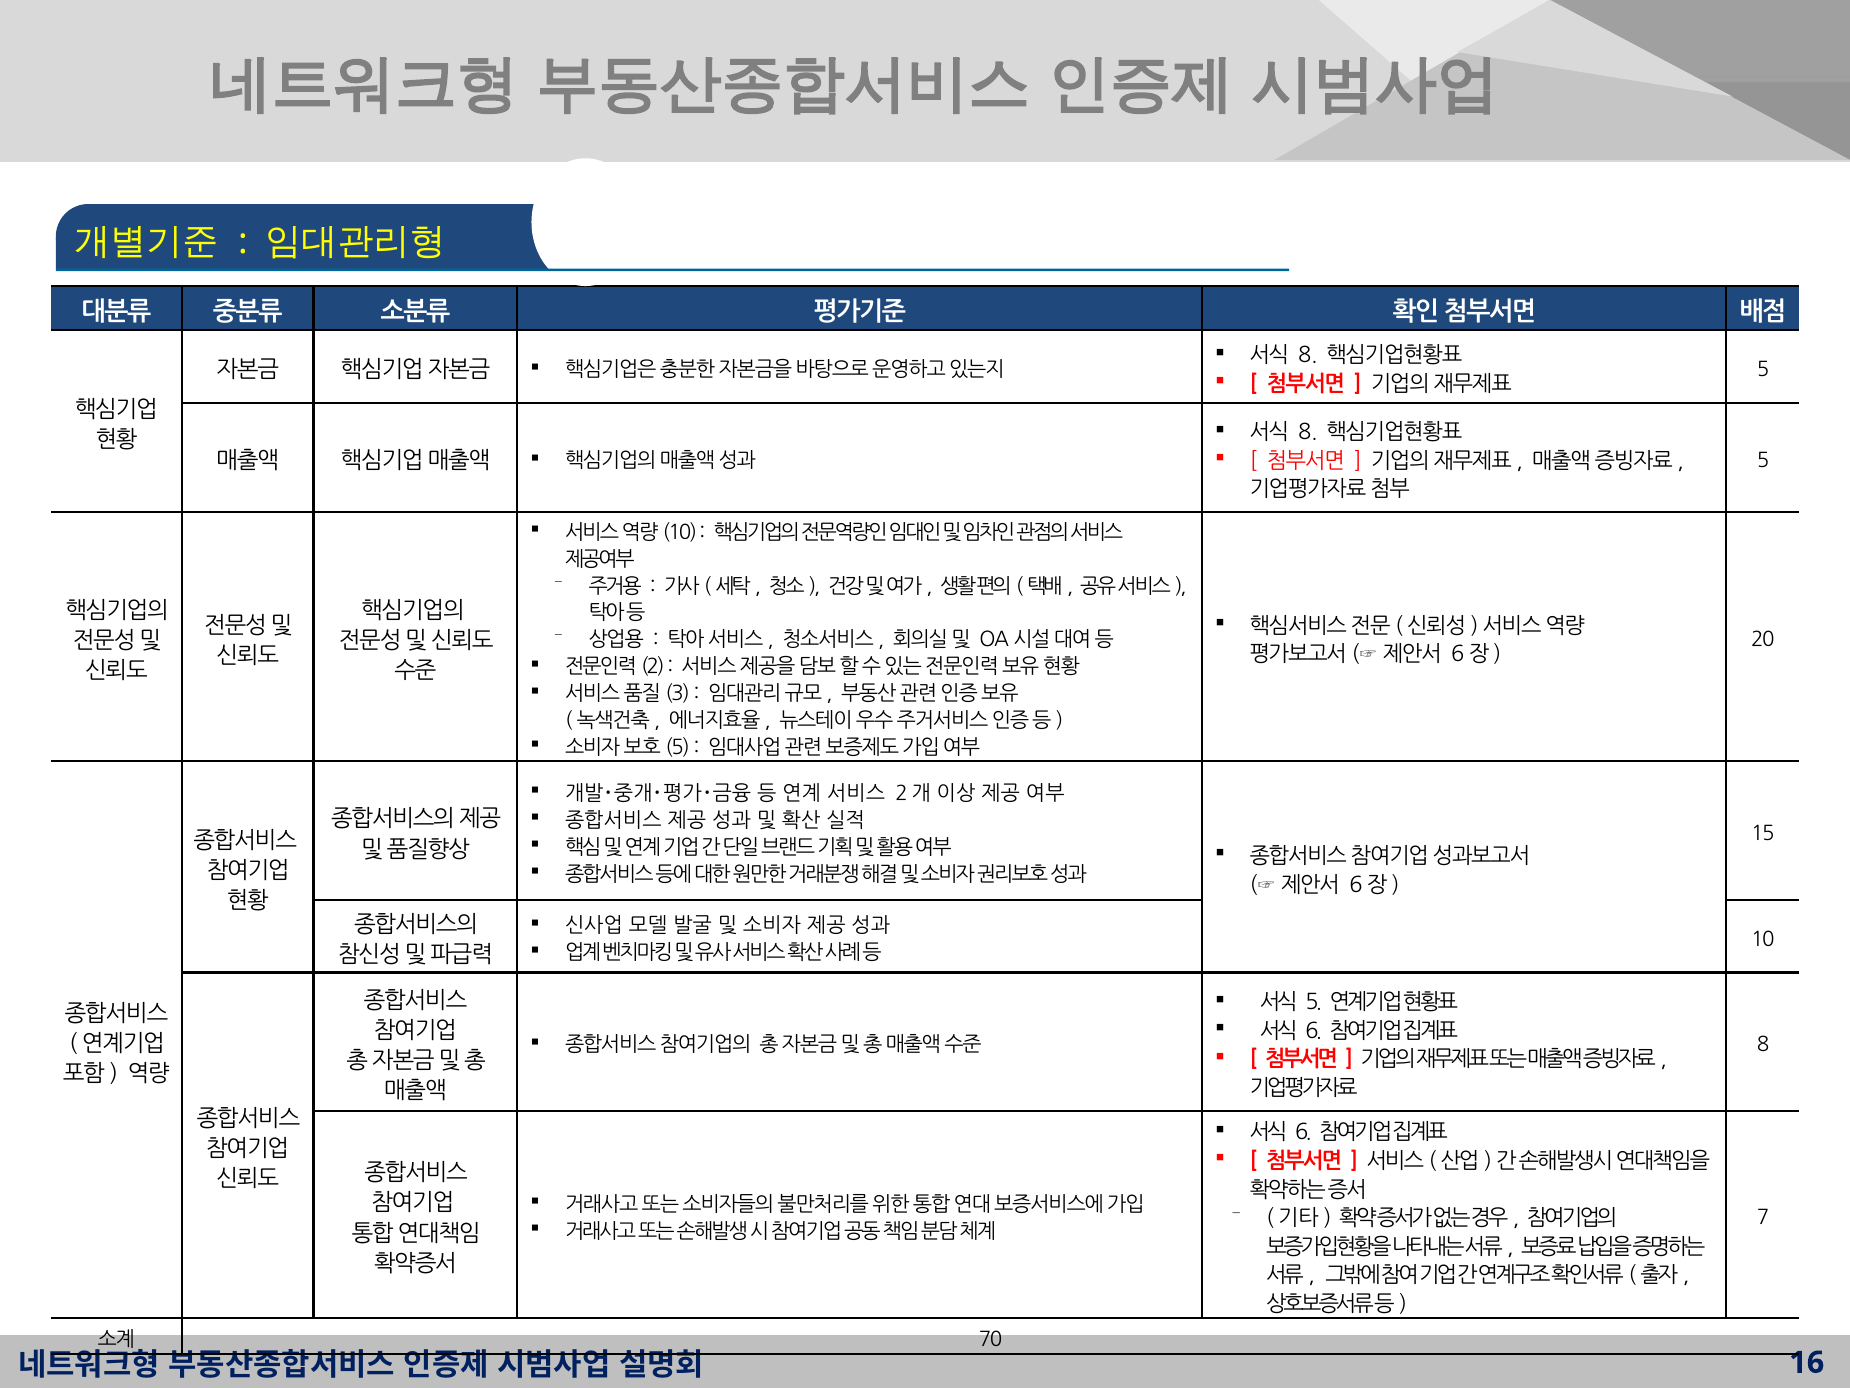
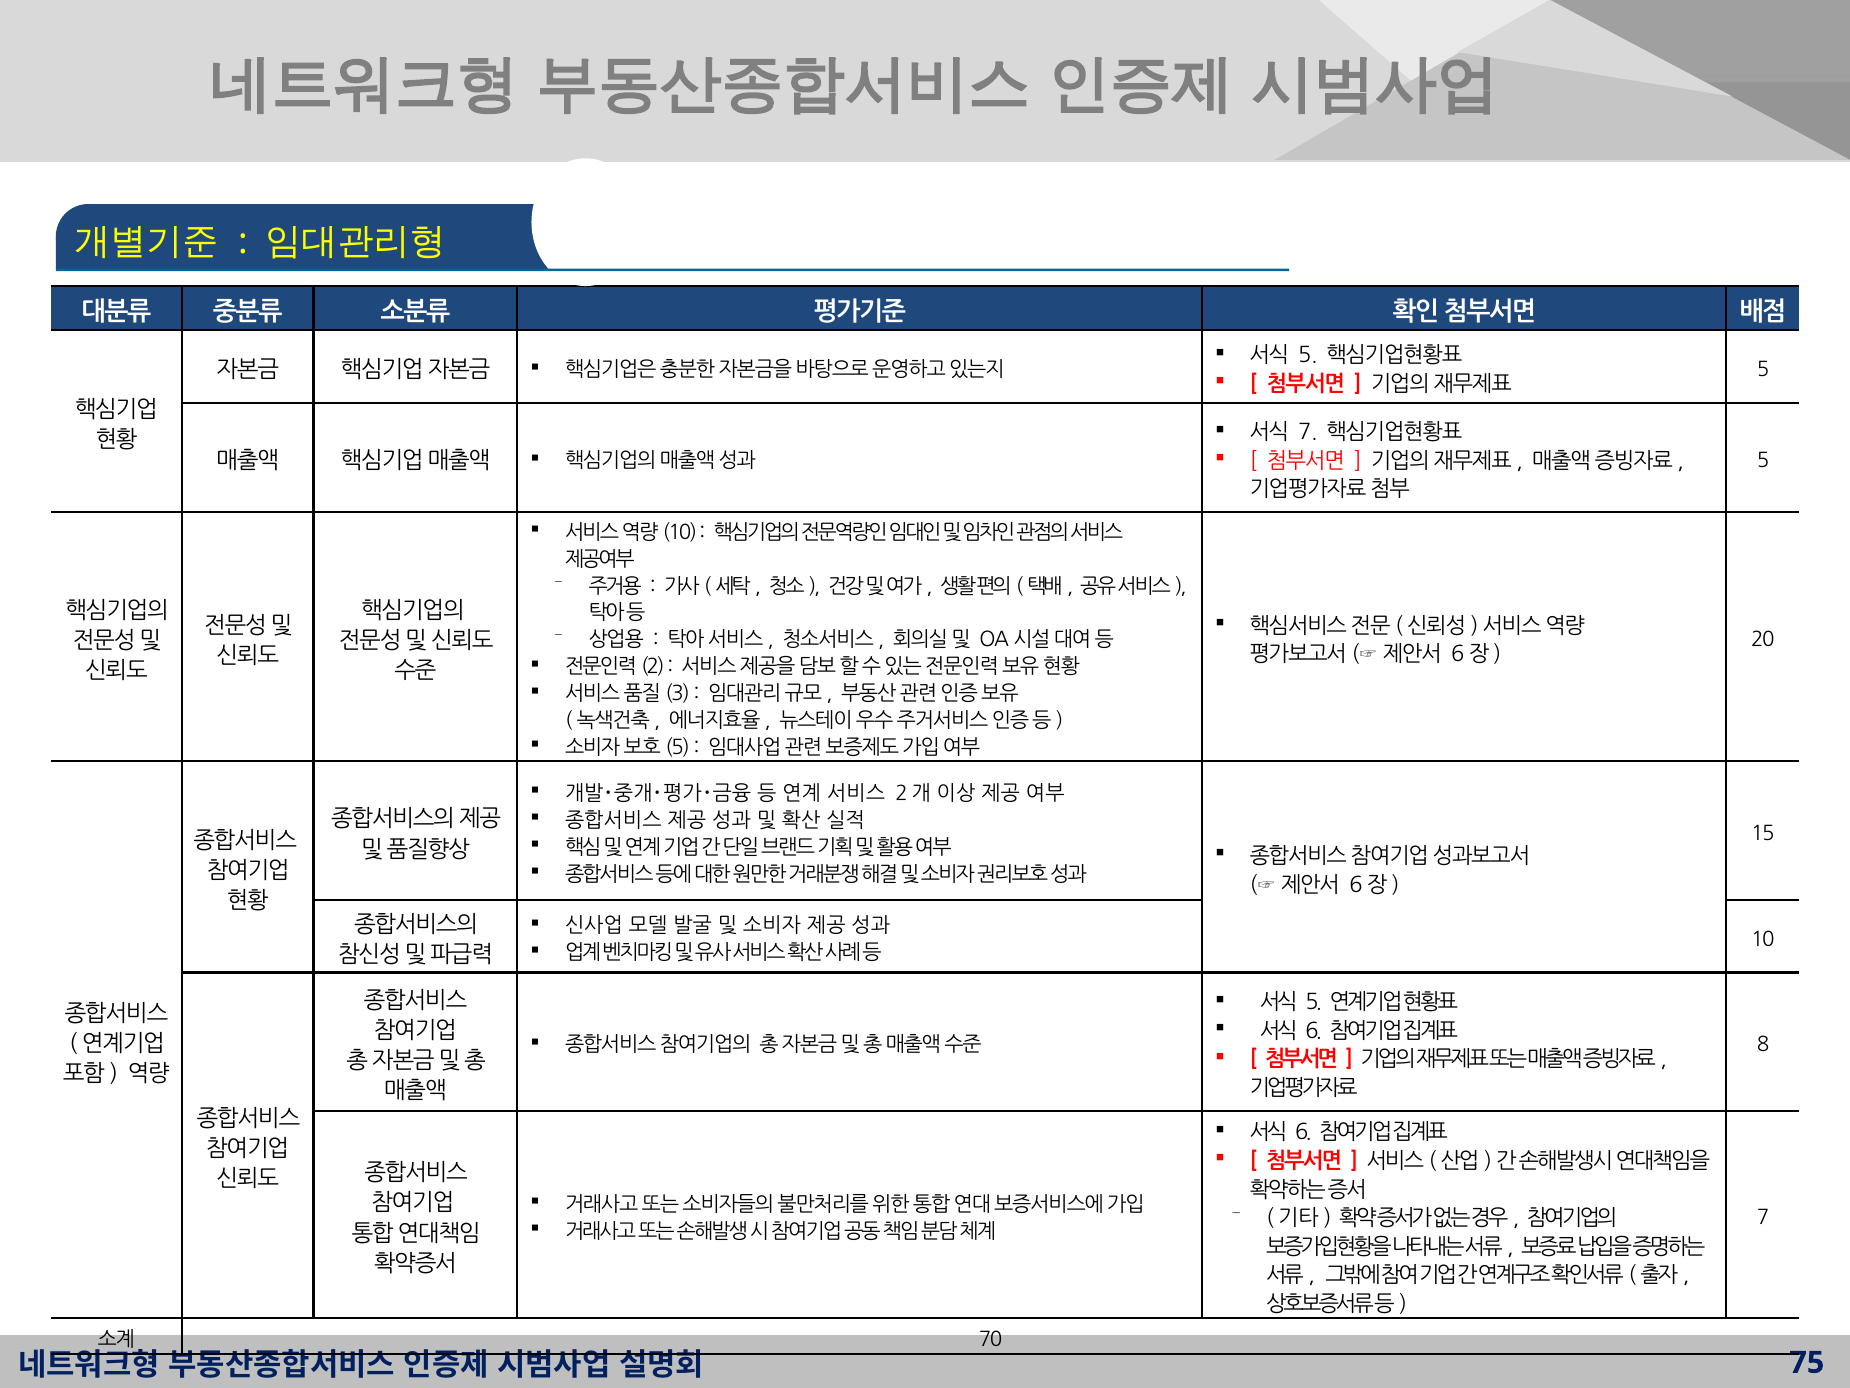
8 at (1308, 356): 8 -> 5
8 at (1308, 433): 8 -> 7
16: 16 -> 75
